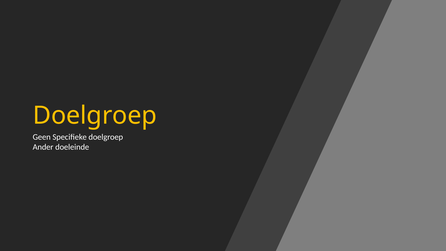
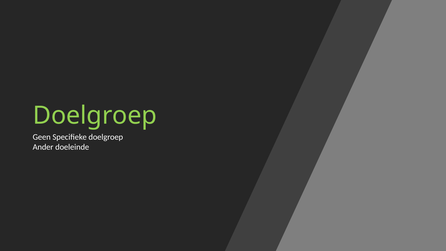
Doelgroep at (95, 115) colour: yellow -> light green
